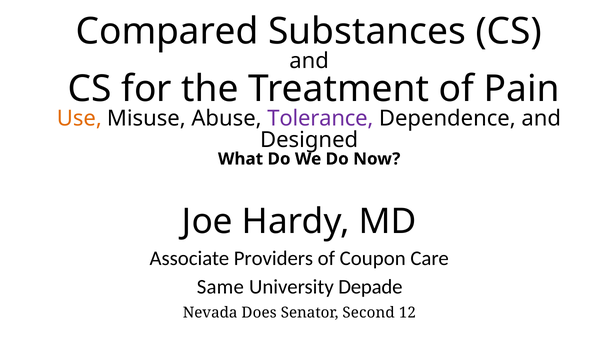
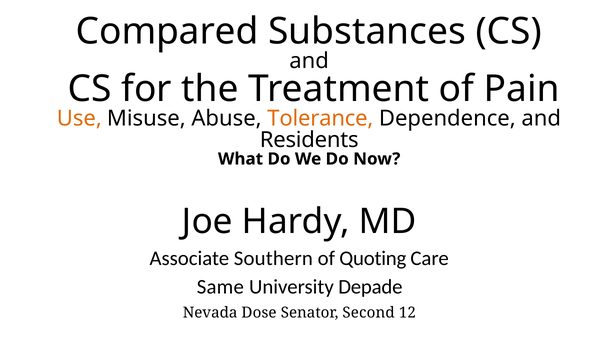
Tolerance colour: purple -> orange
Designed: Designed -> Residents
Providers: Providers -> Southern
Coupon: Coupon -> Quoting
Does: Does -> Dose
